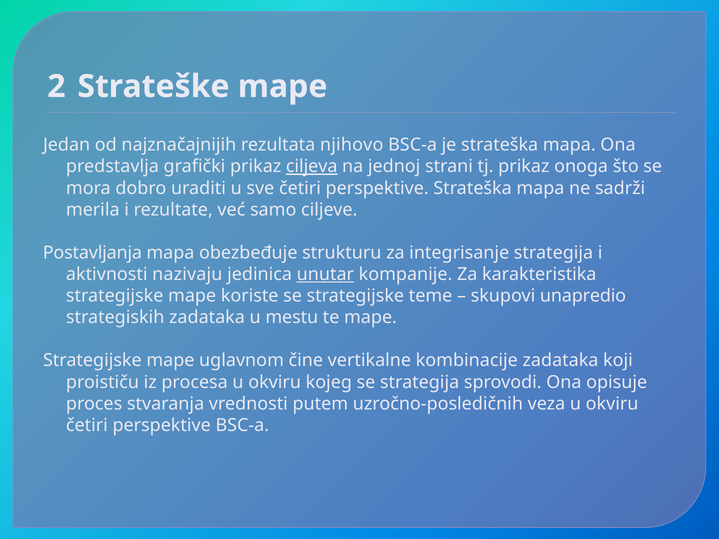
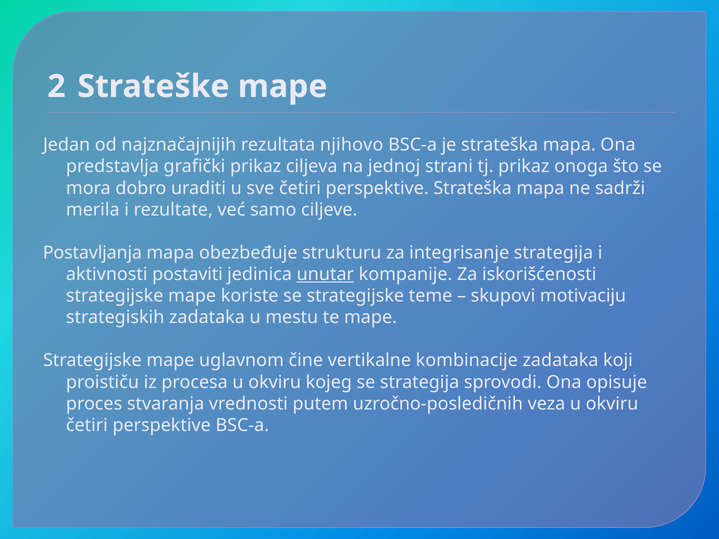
ciljeva underline: present -> none
nazivaju: nazivaju -> postaviti
karakteristika: karakteristika -> iskorišćenosti
unapredio: unapredio -> motivaciju
